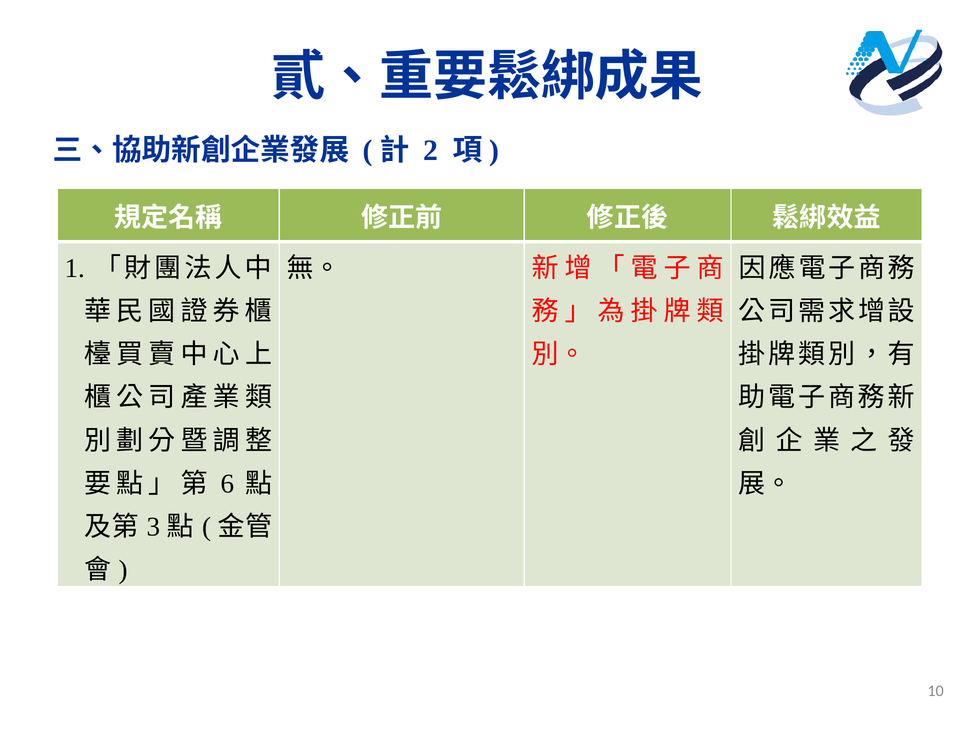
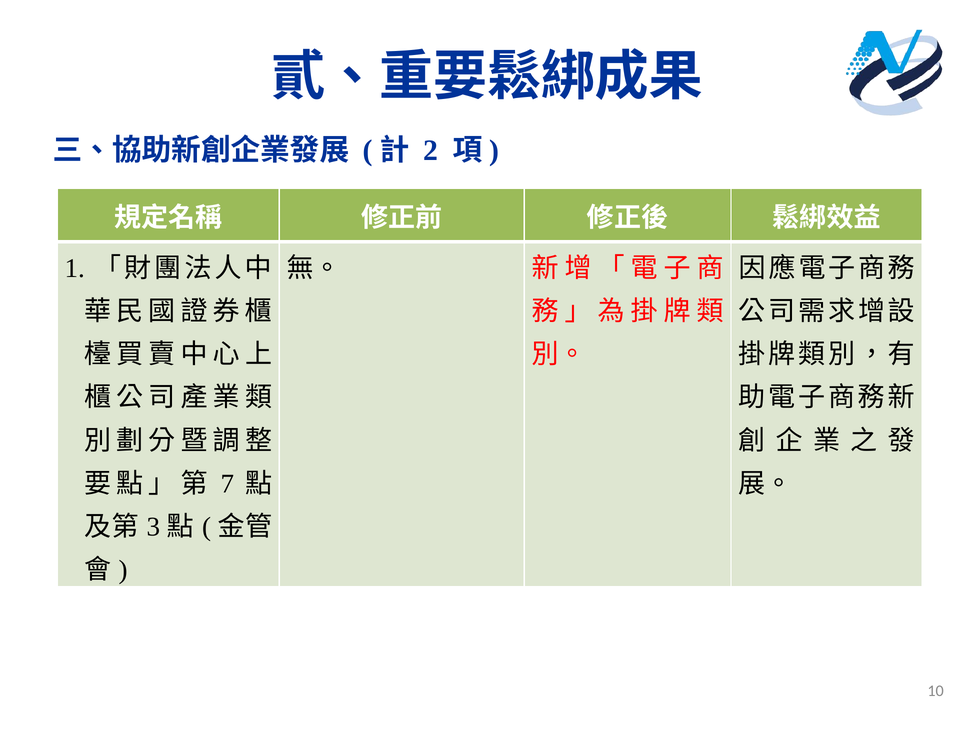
6: 6 -> 7
